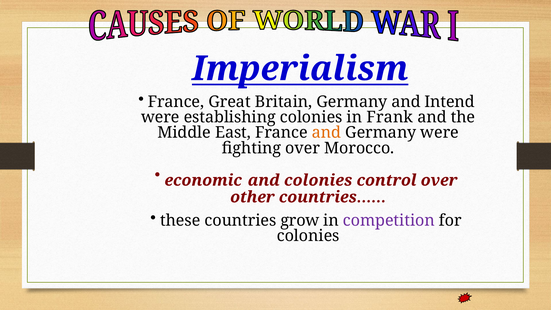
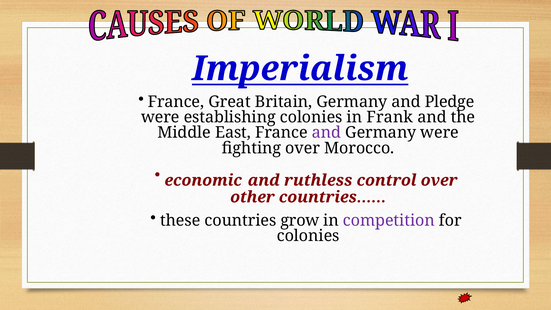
Intend: Intend -> Pledge
and at (326, 133) colour: orange -> purple
and colonies: colonies -> ruthless
